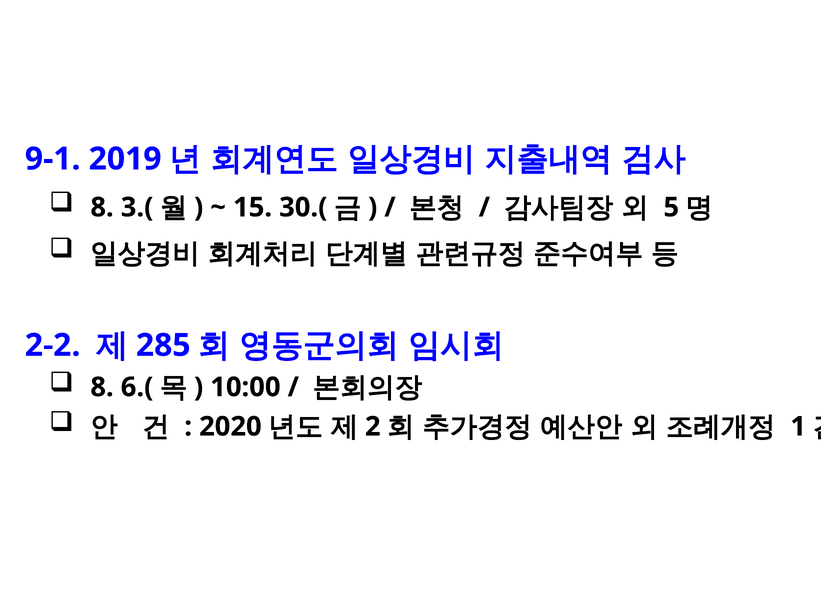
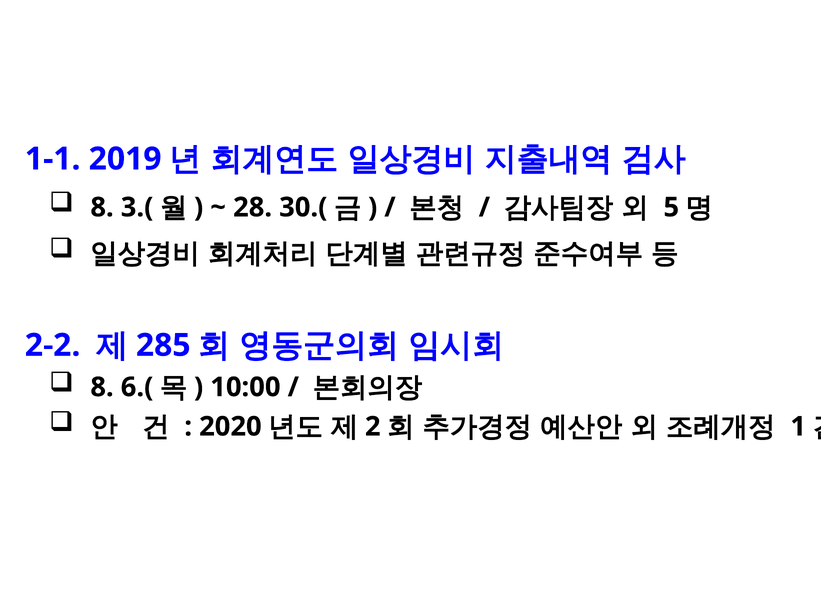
9-1: 9-1 -> 1-1
15: 15 -> 28
